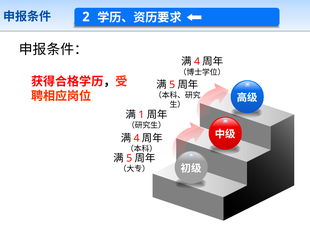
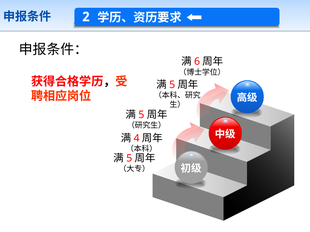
4 at (197, 62): 4 -> 6
1 at (141, 115): 1 -> 5
